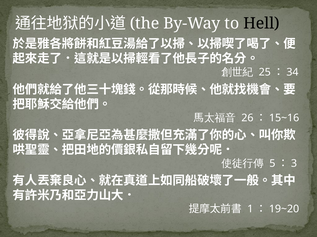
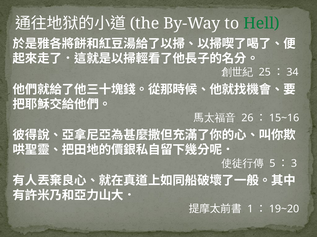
Hell colour: black -> green
